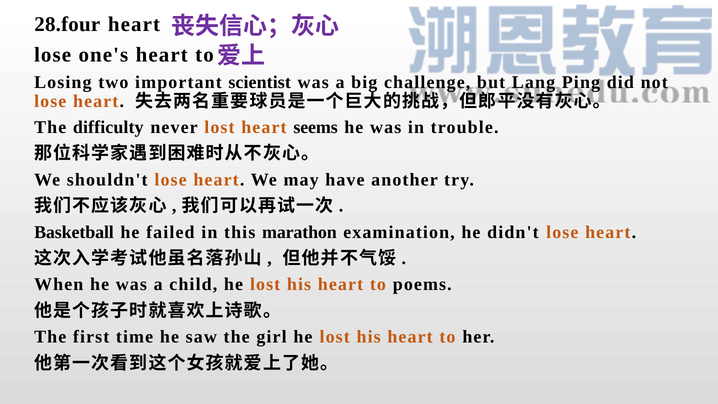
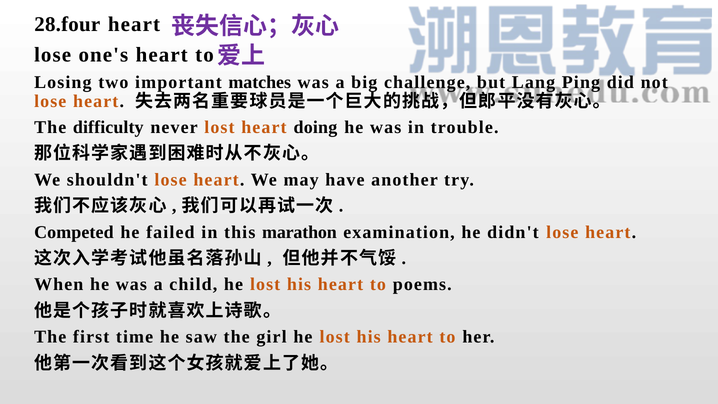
scientist: scientist -> matches
seems: seems -> doing
Basketball: Basketball -> Competed
